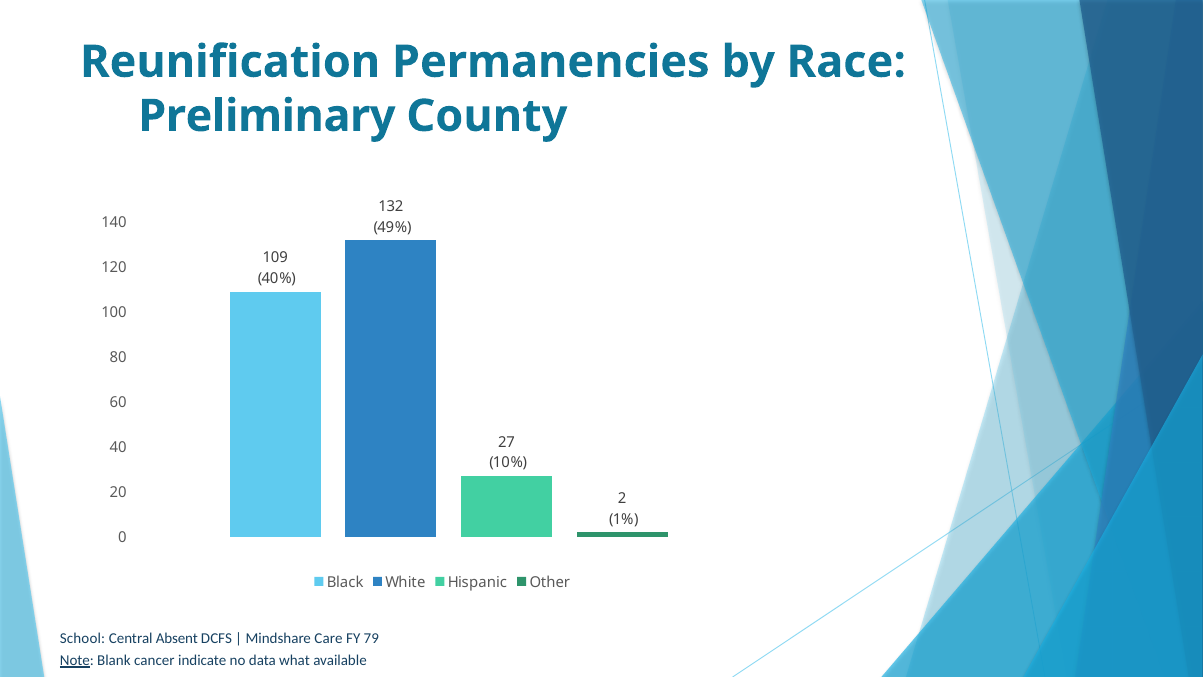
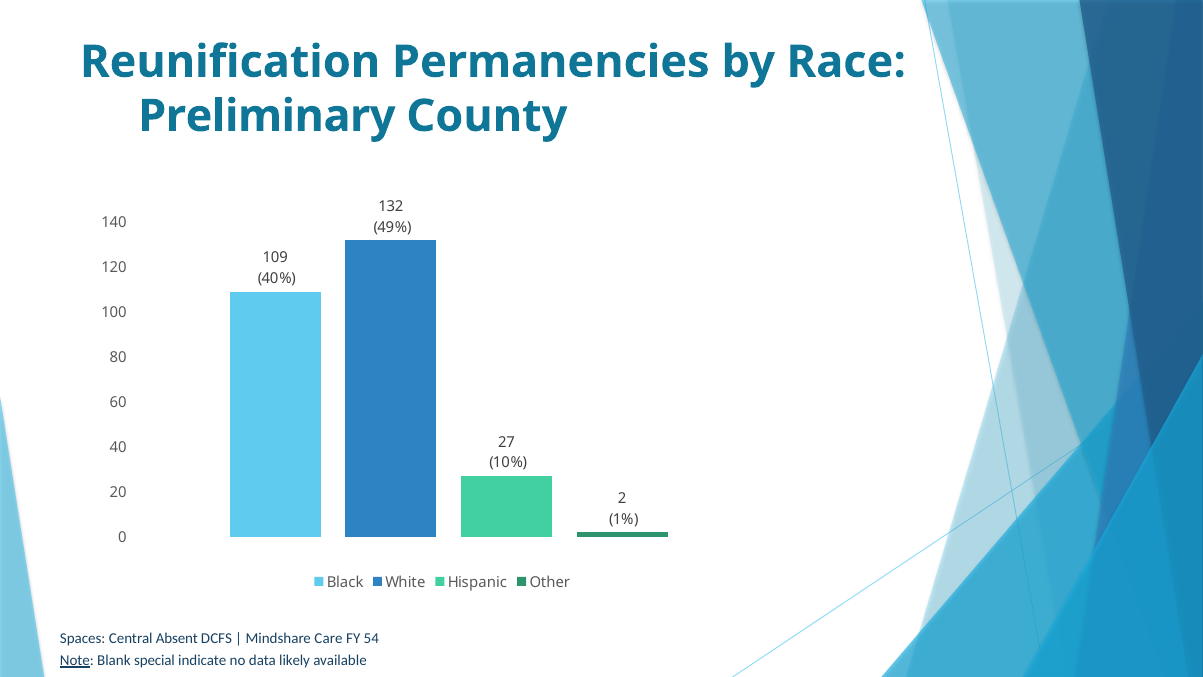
School: School -> Spaces
79: 79 -> 54
cancer: cancer -> special
what: what -> likely
